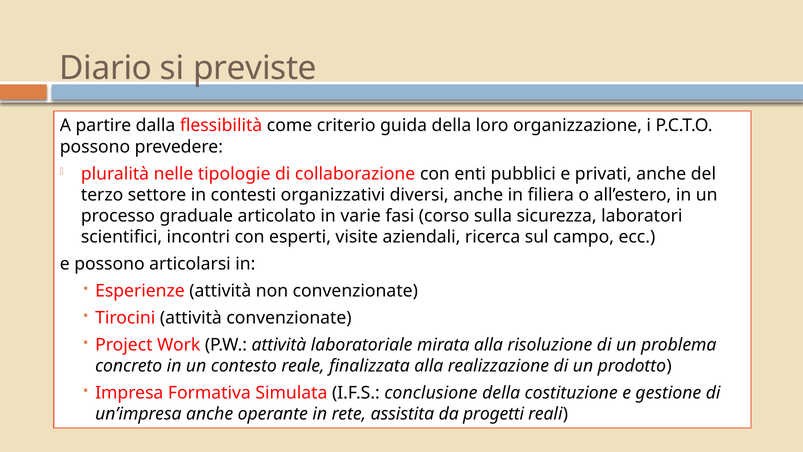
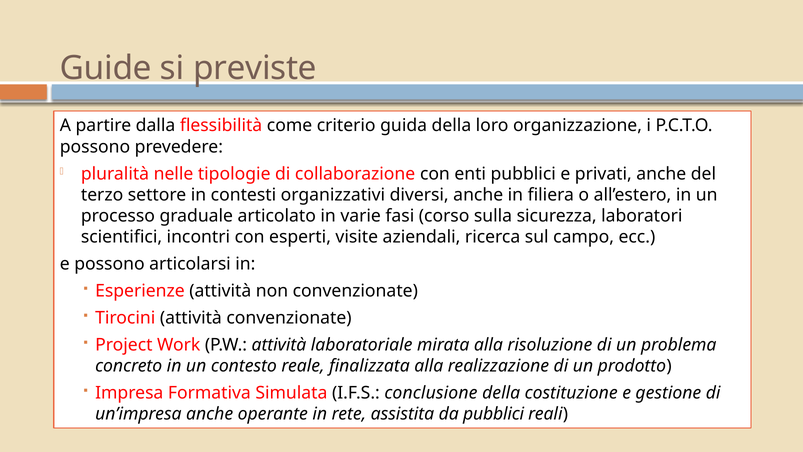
Diario: Diario -> Guide
da progetti: progetti -> pubblici
